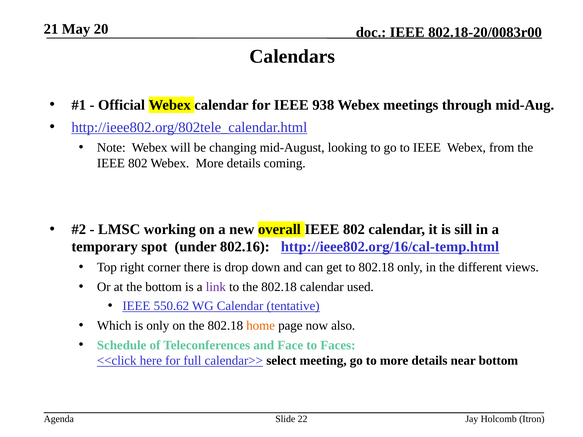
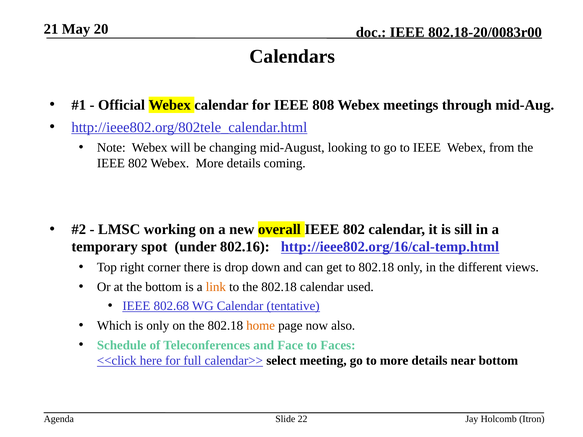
938: 938 -> 808
link colour: purple -> orange
550.62: 550.62 -> 802.68
